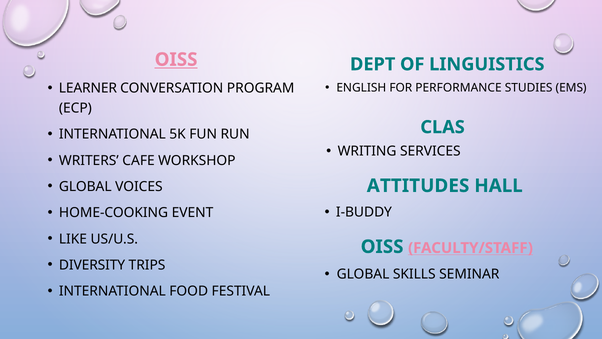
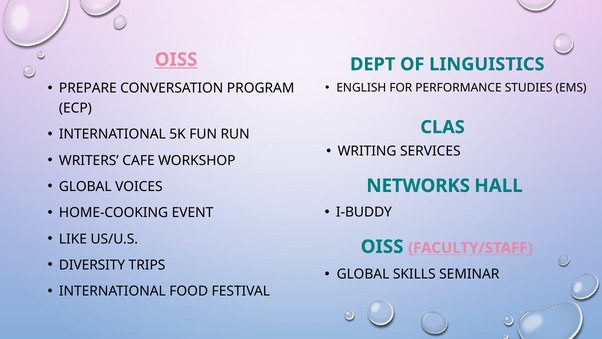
LEARNER: LEARNER -> PREPARE
ATTITUDES: ATTITUDES -> NETWORKS
